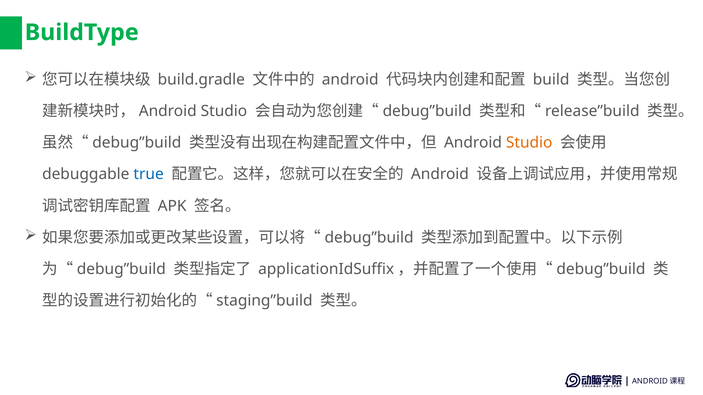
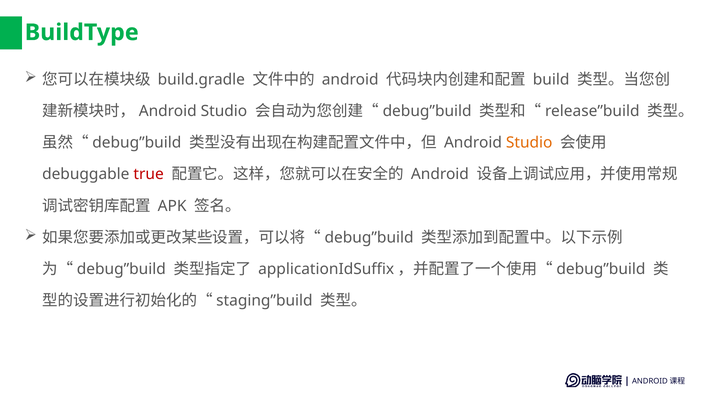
true colour: blue -> red
